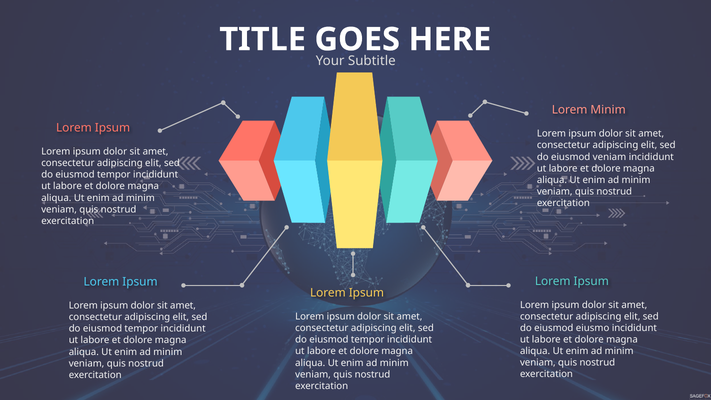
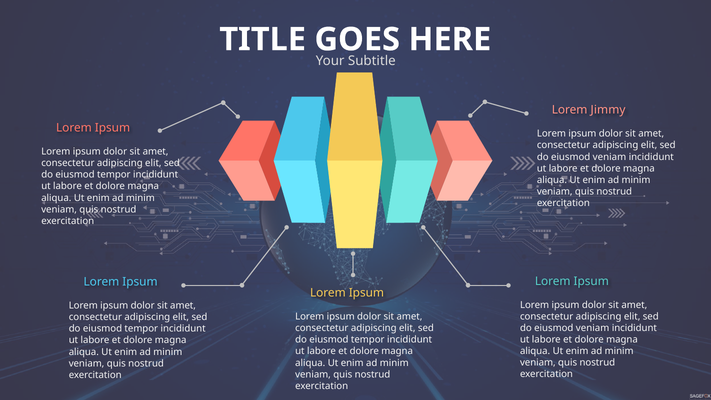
Lorem Minim: Minim -> Jimmy
eiusmo at (593, 328): eiusmo -> veniam
